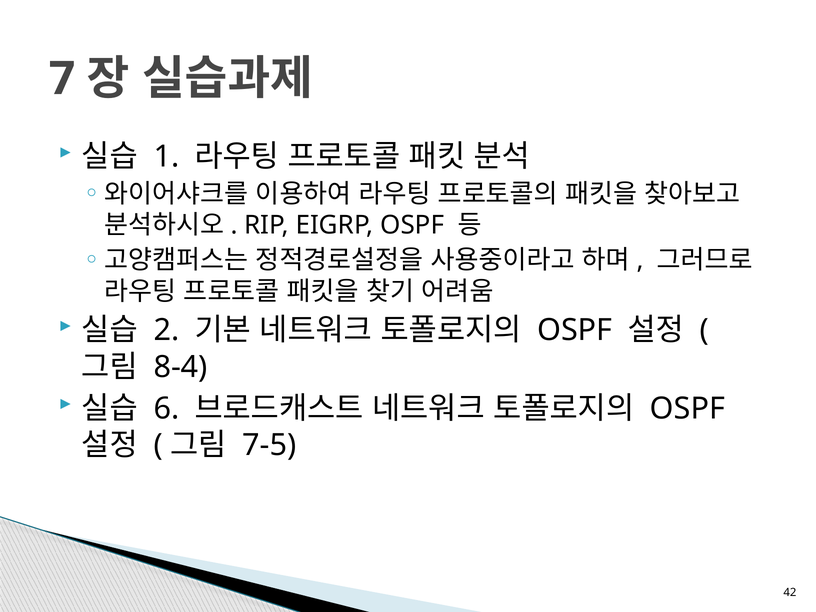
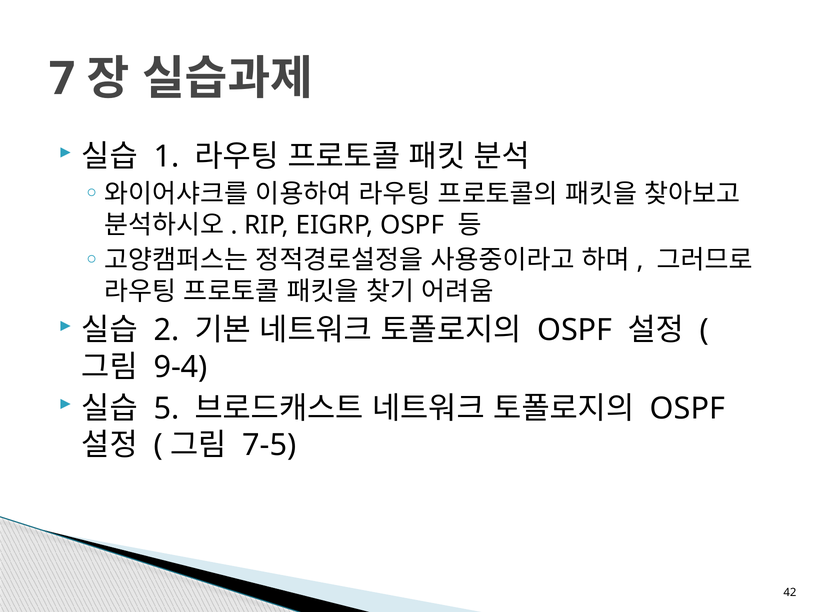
8-4: 8-4 -> 9-4
6: 6 -> 5
